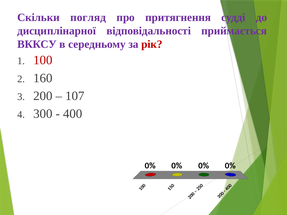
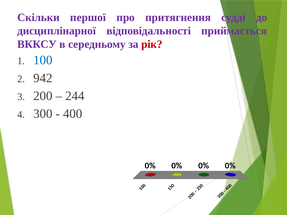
погляд: погляд -> першої
100 colour: red -> blue
160: 160 -> 942
107: 107 -> 244
